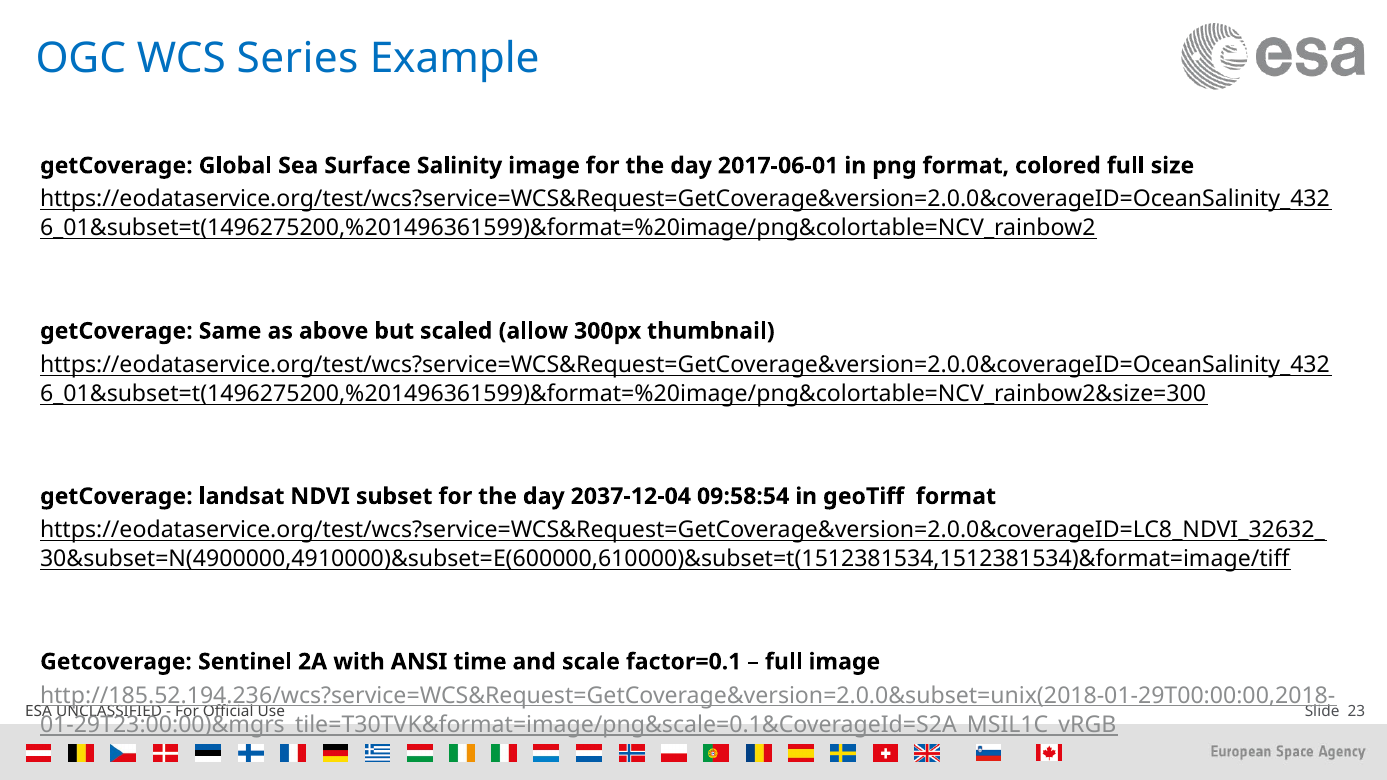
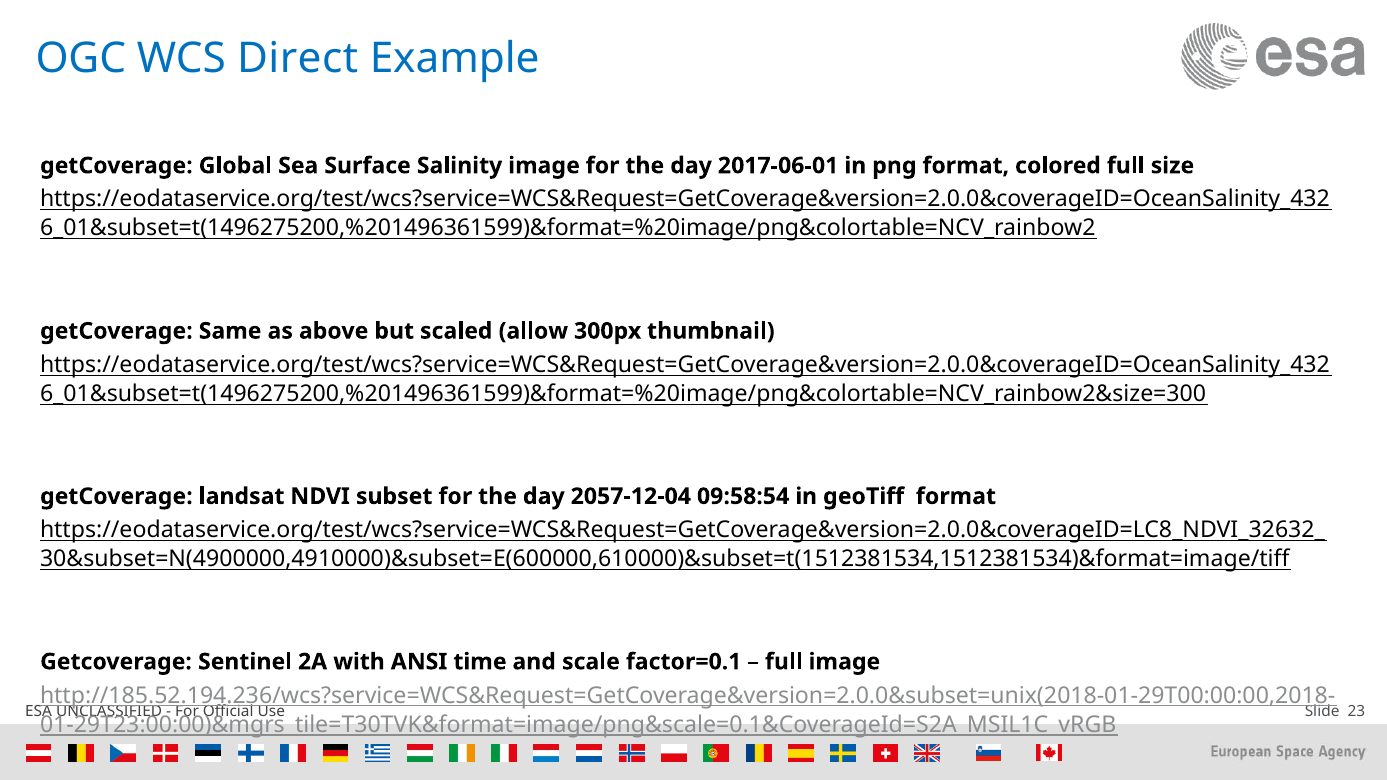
Series: Series -> Direct
2037-12-04: 2037-12-04 -> 2057-12-04
